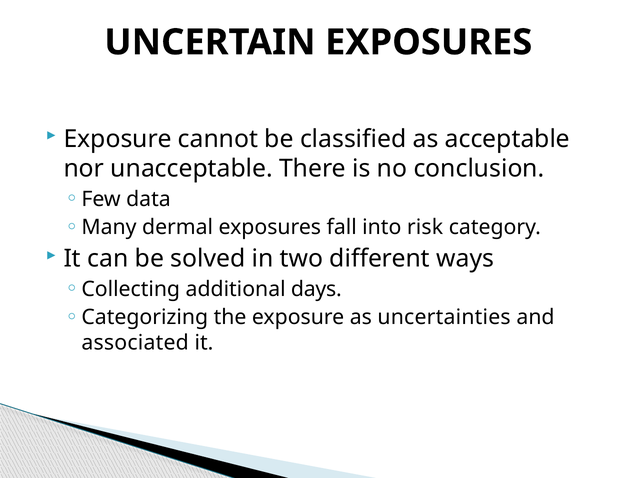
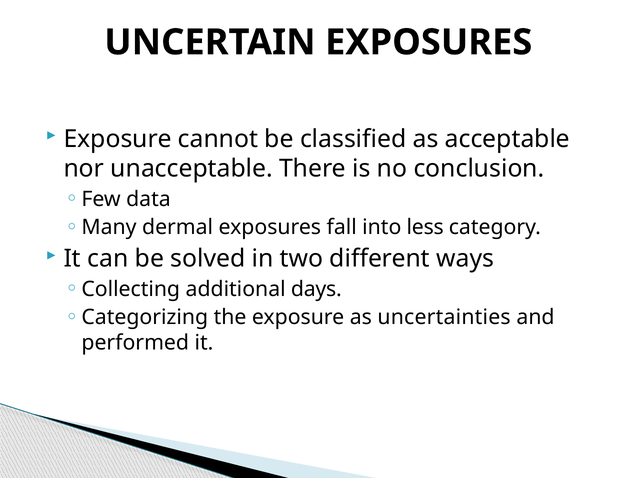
risk: risk -> less
associated: associated -> performed
